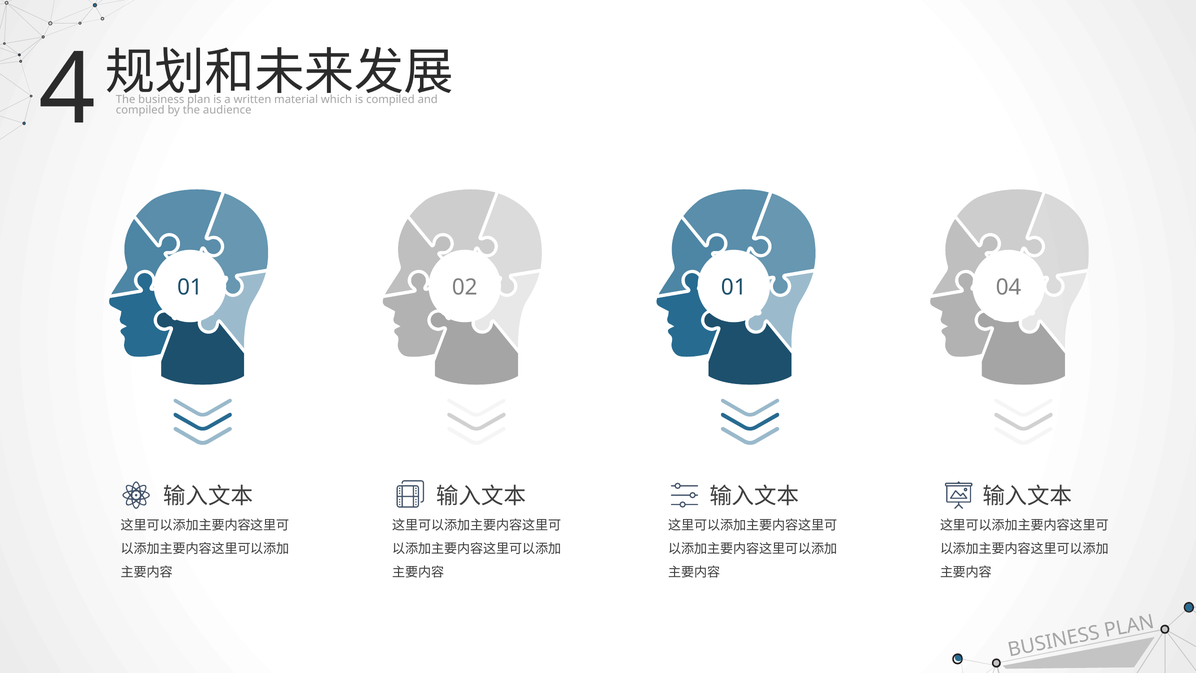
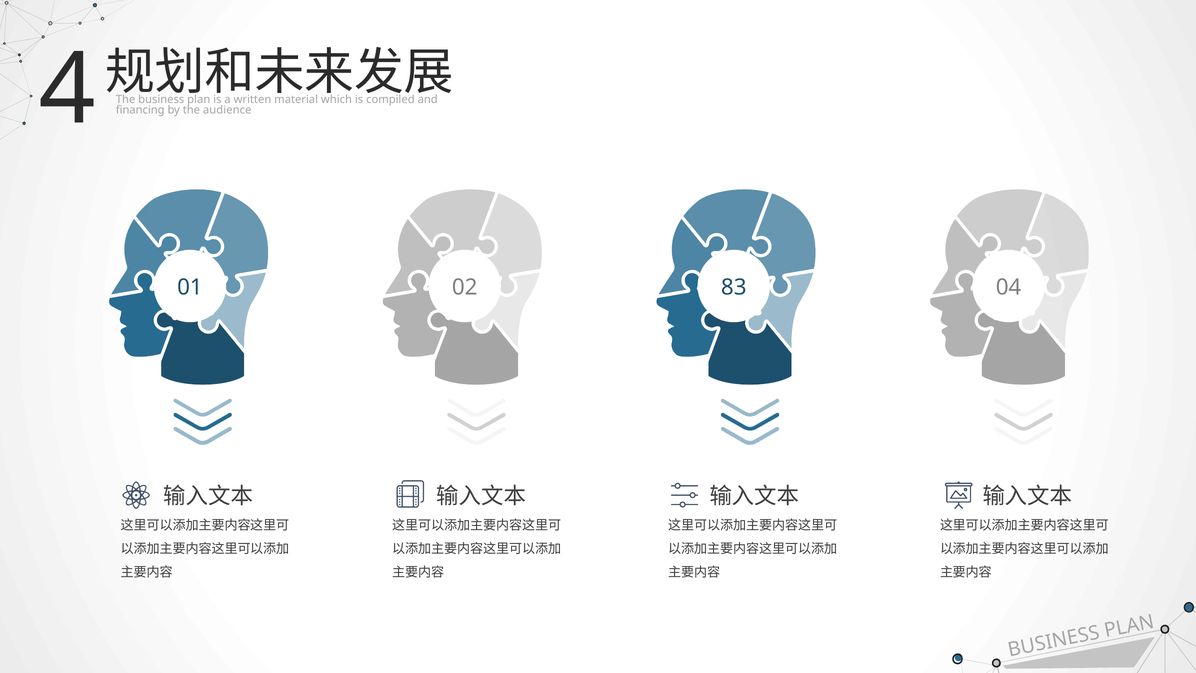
compiled at (140, 110): compiled -> financing
02 01: 01 -> 83
